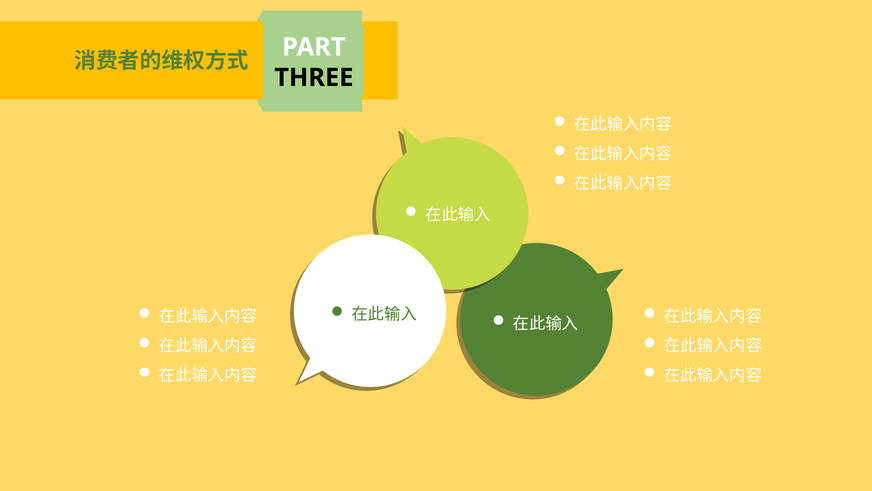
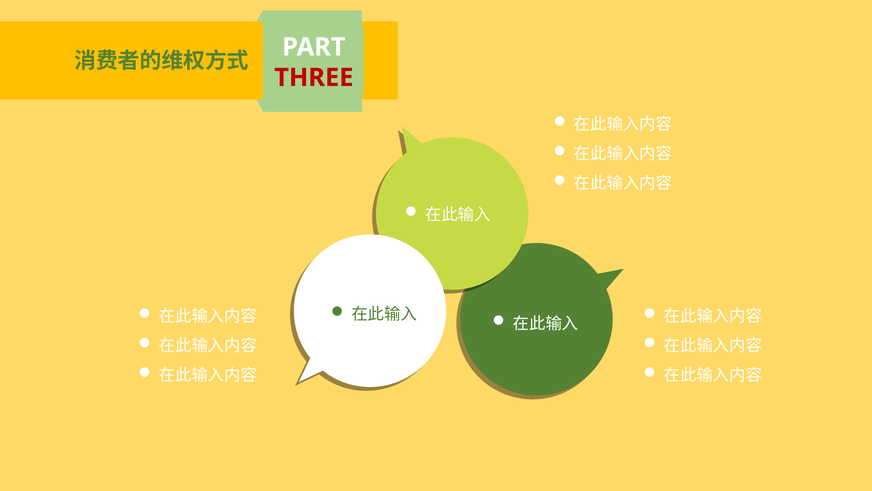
THREE colour: black -> red
